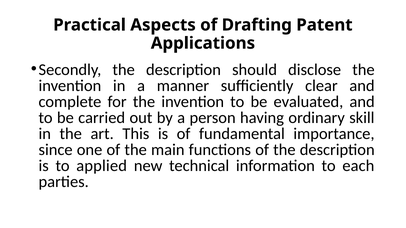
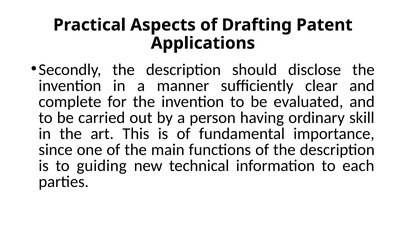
applied: applied -> guiding
